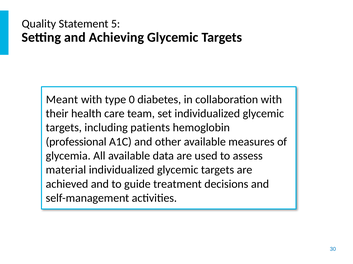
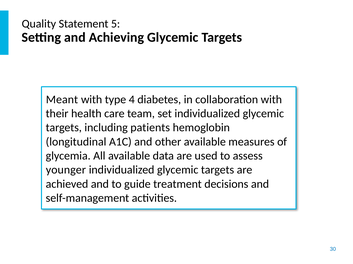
0: 0 -> 4
professional: professional -> longitudinal
material: material -> younger
